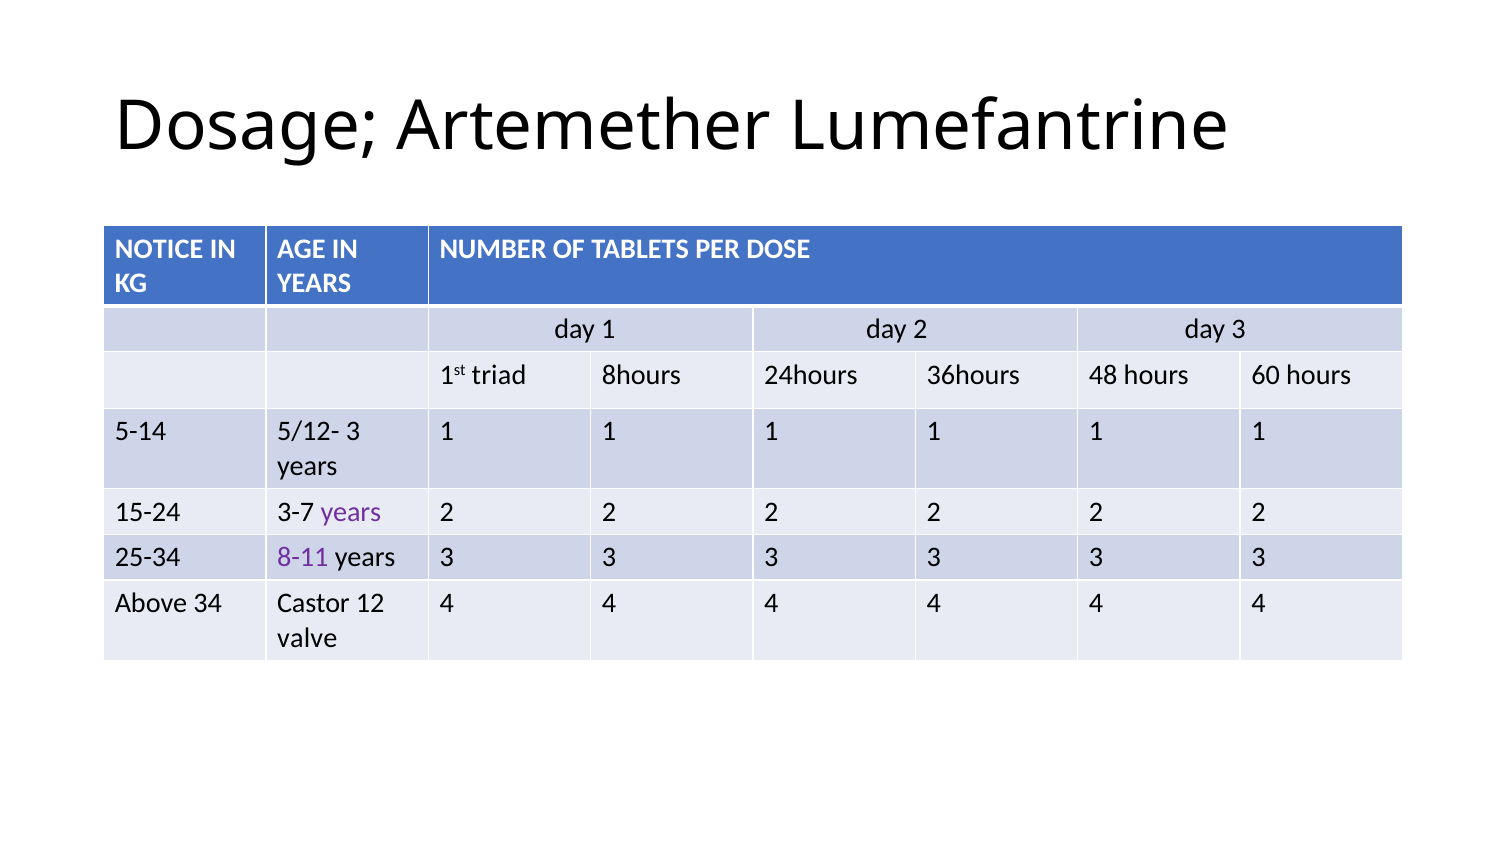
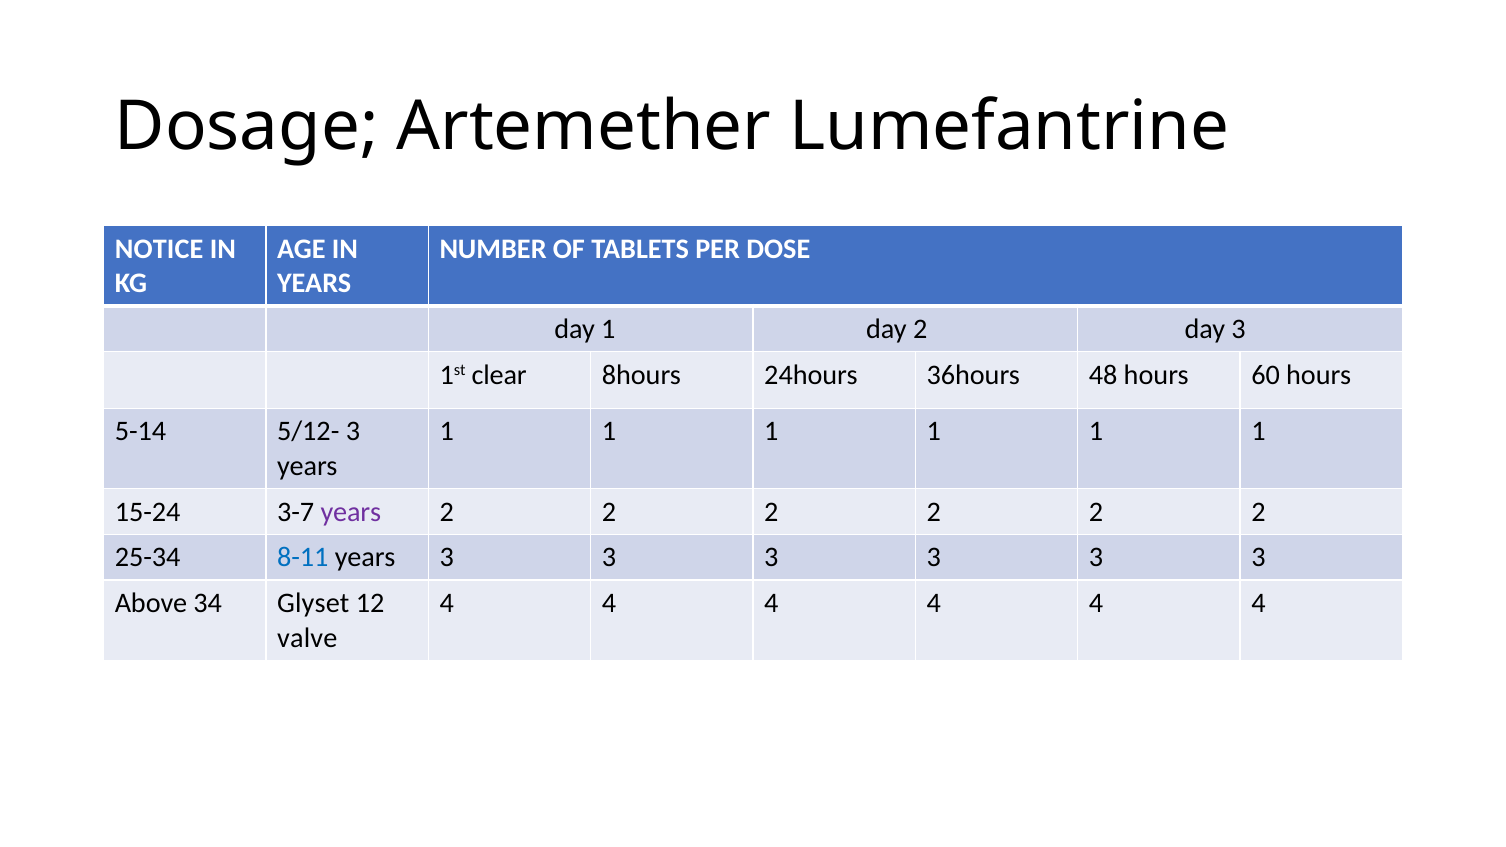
triad: triad -> clear
8-11 colour: purple -> blue
Castor: Castor -> Glyset
